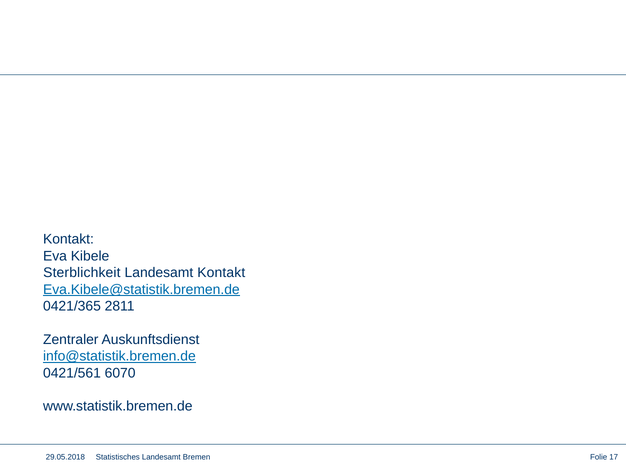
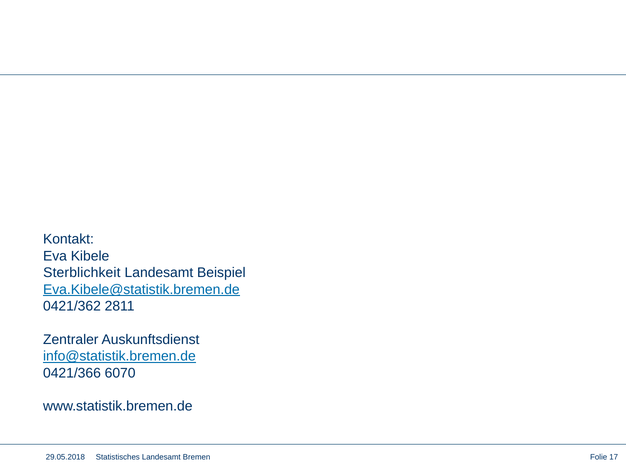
Landesamt Kontakt: Kontakt -> Beispiel
0421/365: 0421/365 -> 0421/362
0421/561: 0421/561 -> 0421/366
